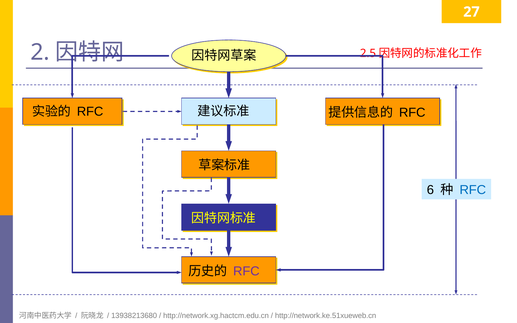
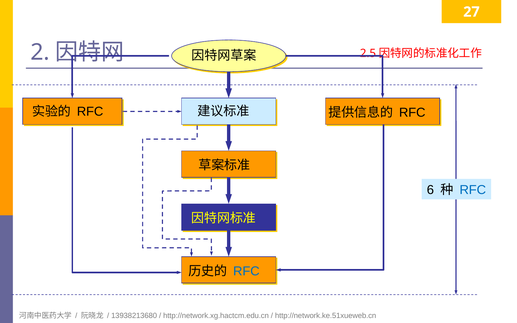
RFC at (246, 271) colour: purple -> blue
